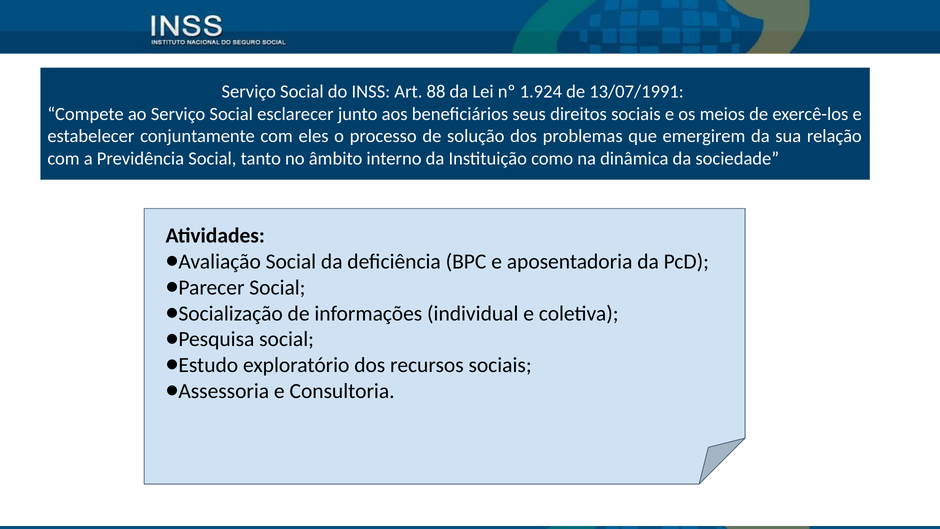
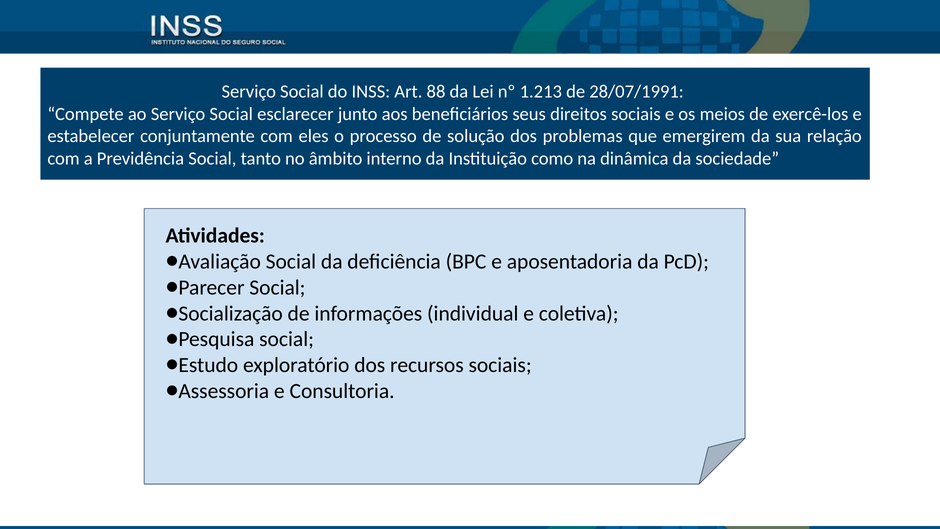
1.924: 1.924 -> 1.213
13/07/1991: 13/07/1991 -> 28/07/1991
